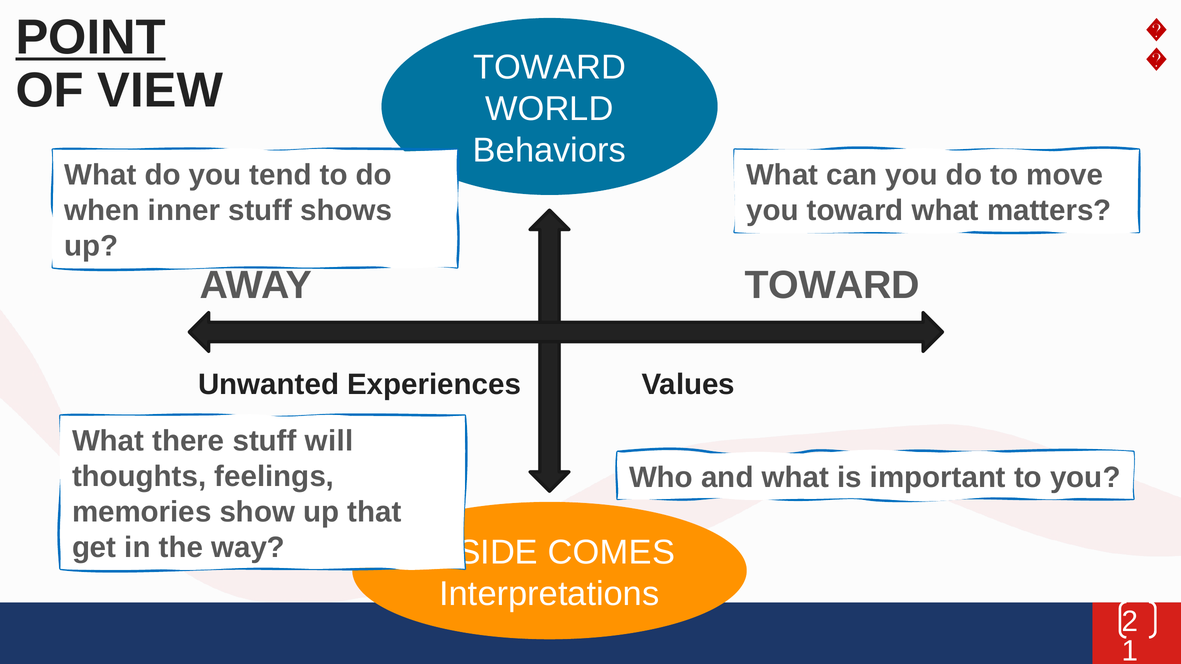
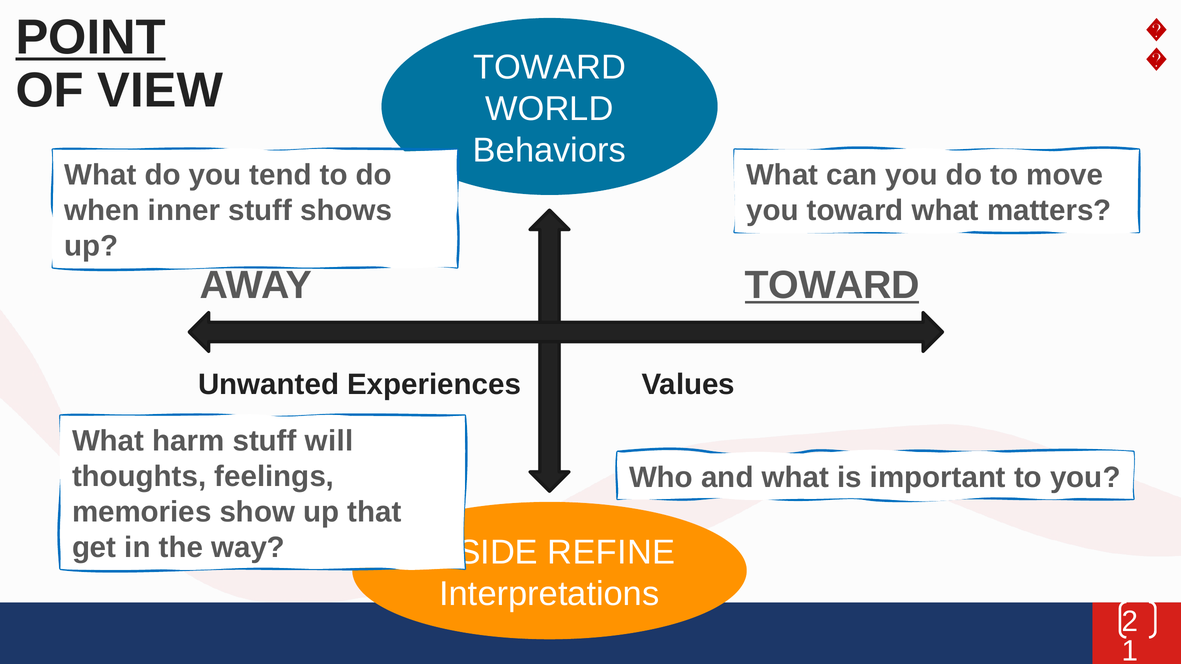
TOWARD at (832, 285) underline: none -> present
there: there -> harm
COMES: COMES -> REFINE
